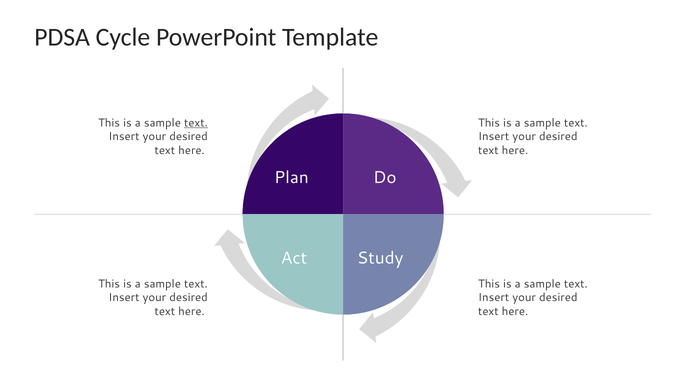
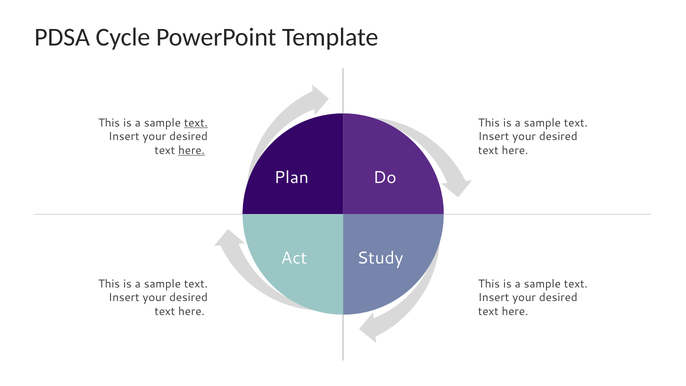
here at (192, 150) underline: none -> present
